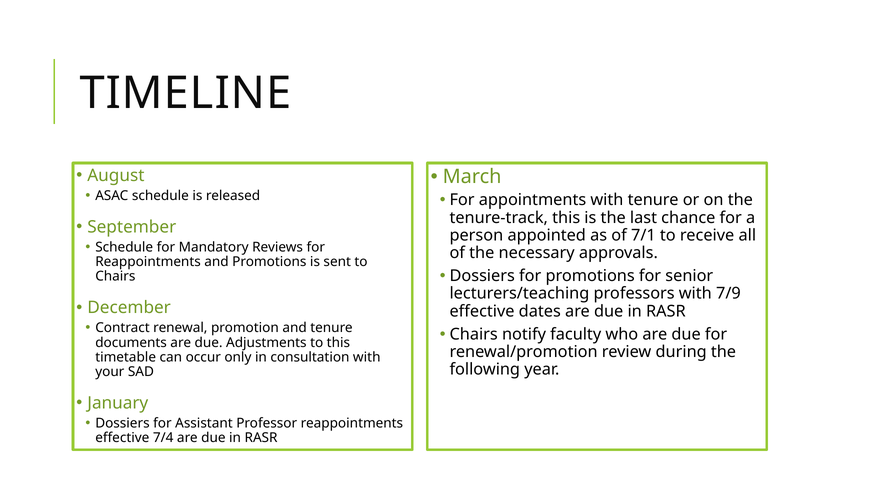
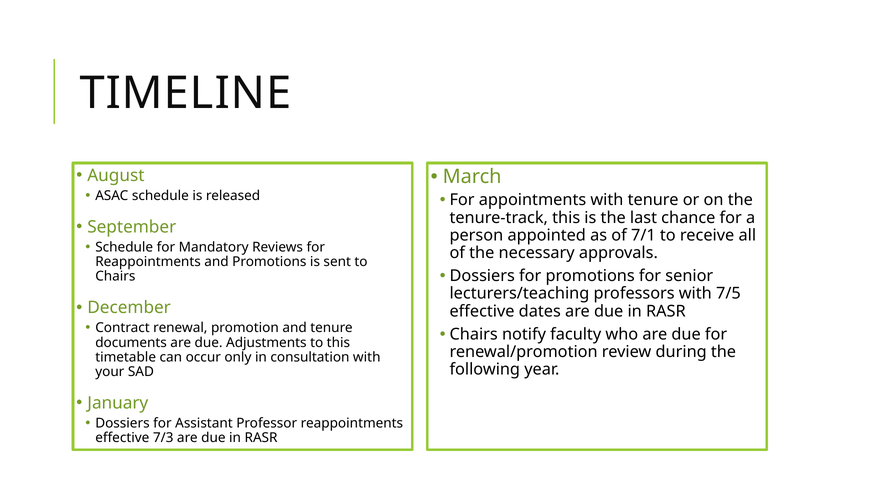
7/9: 7/9 -> 7/5
7/4: 7/4 -> 7/3
